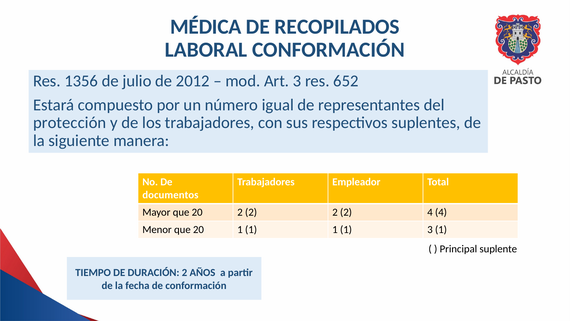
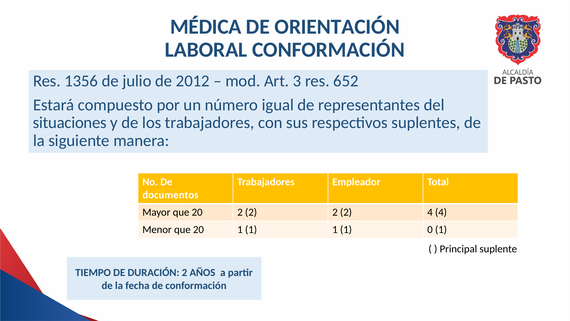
RECOPILADOS: RECOPILADOS -> ORIENTACIÓN
protección: protección -> situaciones
1 3: 3 -> 0
